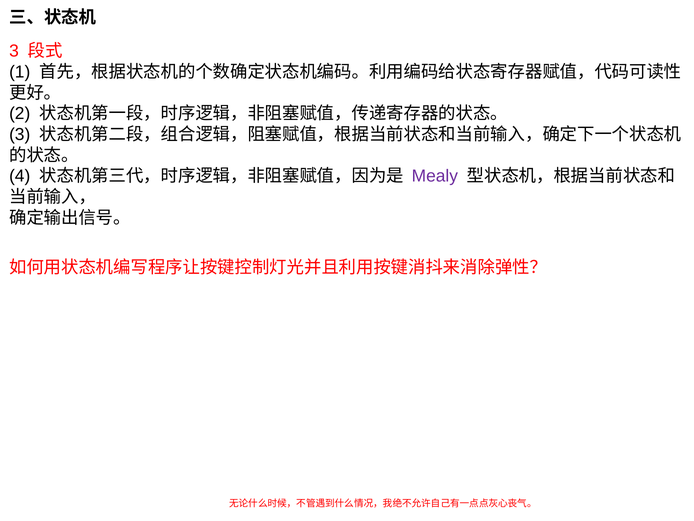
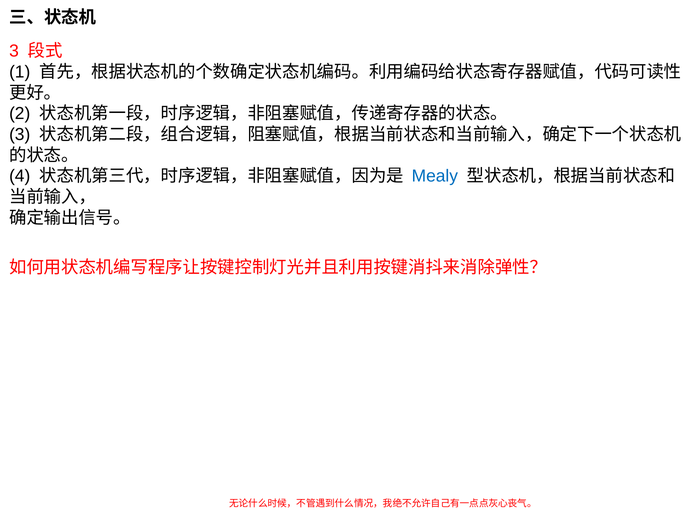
Mealy colour: purple -> blue
